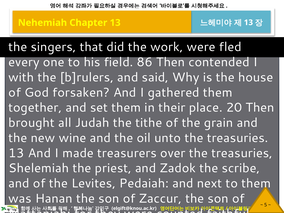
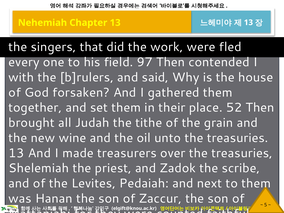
86: 86 -> 97
20: 20 -> 52
